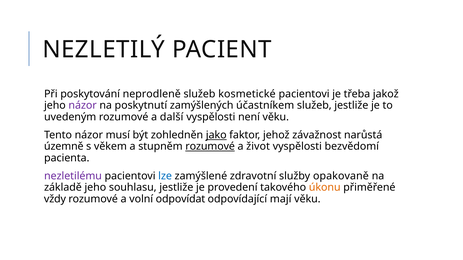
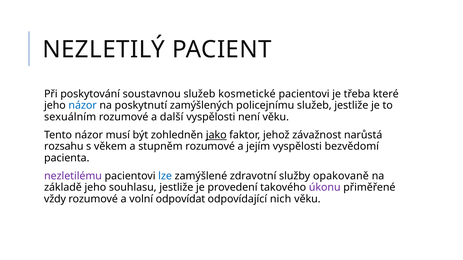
neprodleně: neprodleně -> soustavnou
jakož: jakož -> které
názor at (83, 106) colour: purple -> blue
účastníkem: účastníkem -> policejnímu
uvedeným: uvedeným -> sexuálním
územně: územně -> rozsahu
rozumové at (210, 147) underline: present -> none
život: život -> jejím
úkonu colour: orange -> purple
mají: mají -> nich
